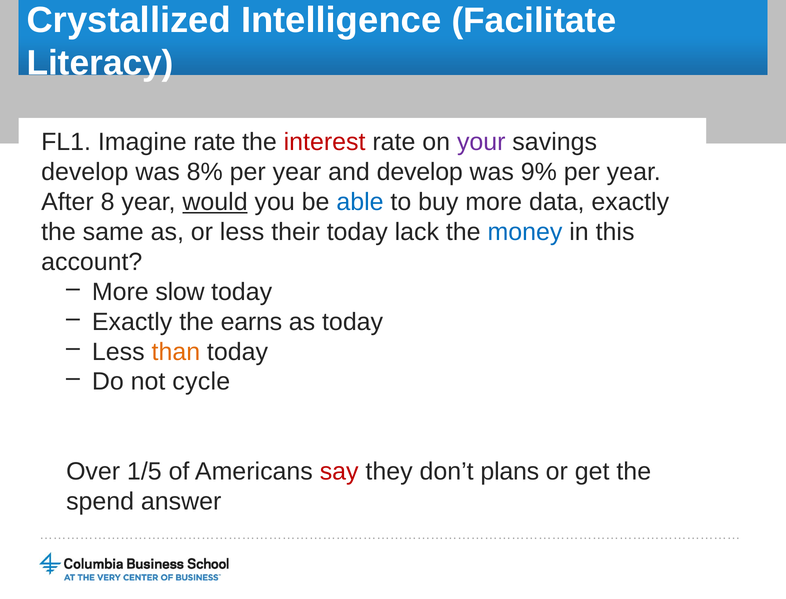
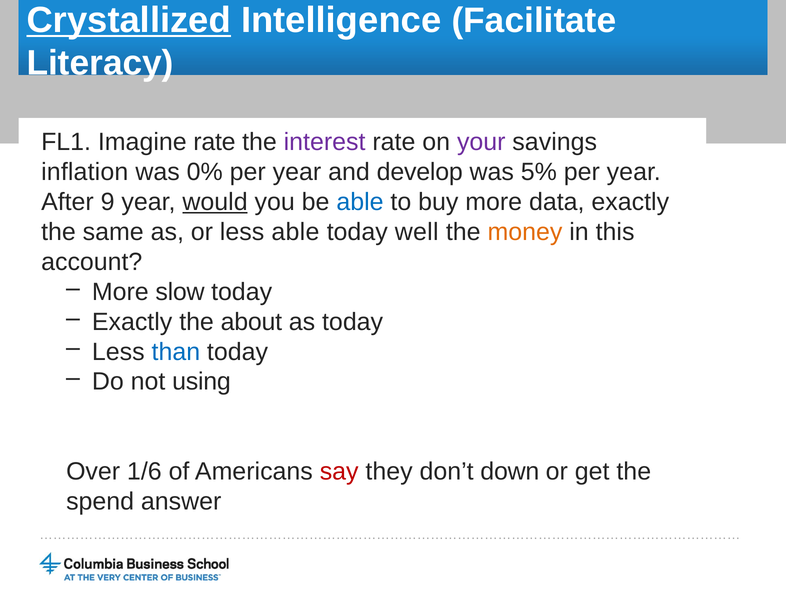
Crystallized underline: none -> present
interest colour: red -> purple
develop at (85, 172): develop -> inflation
8%: 8% -> 0%
9%: 9% -> 5%
8: 8 -> 9
less their: their -> able
lack: lack -> well
money colour: blue -> orange
earns: earns -> about
than colour: orange -> blue
cycle: cycle -> using
1/5: 1/5 -> 1/6
plans: plans -> down
